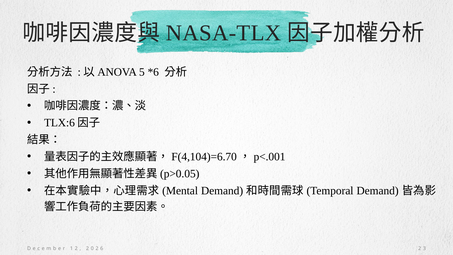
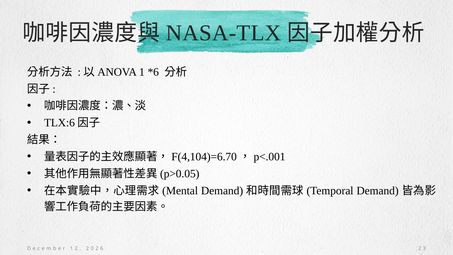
5 at (142, 72): 5 -> 1
